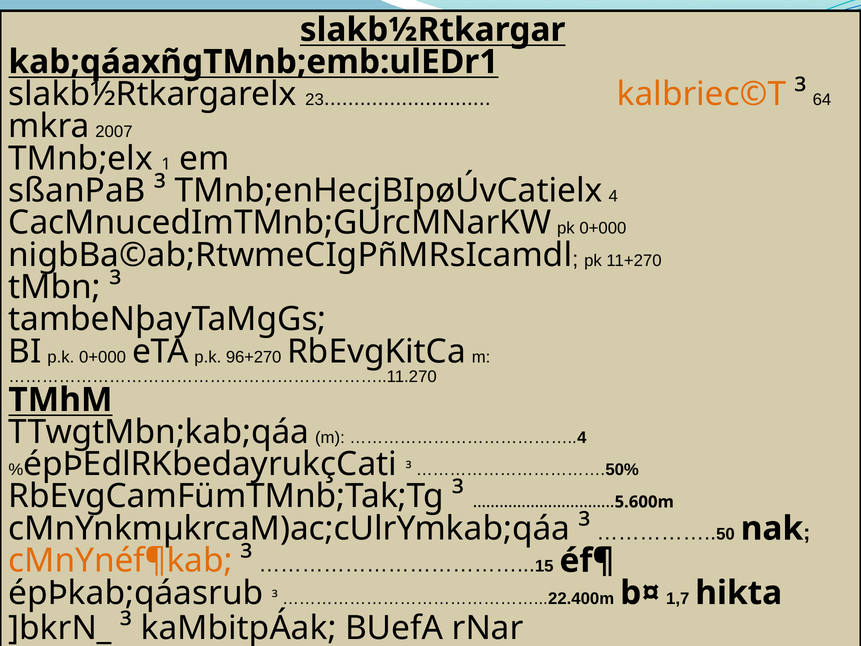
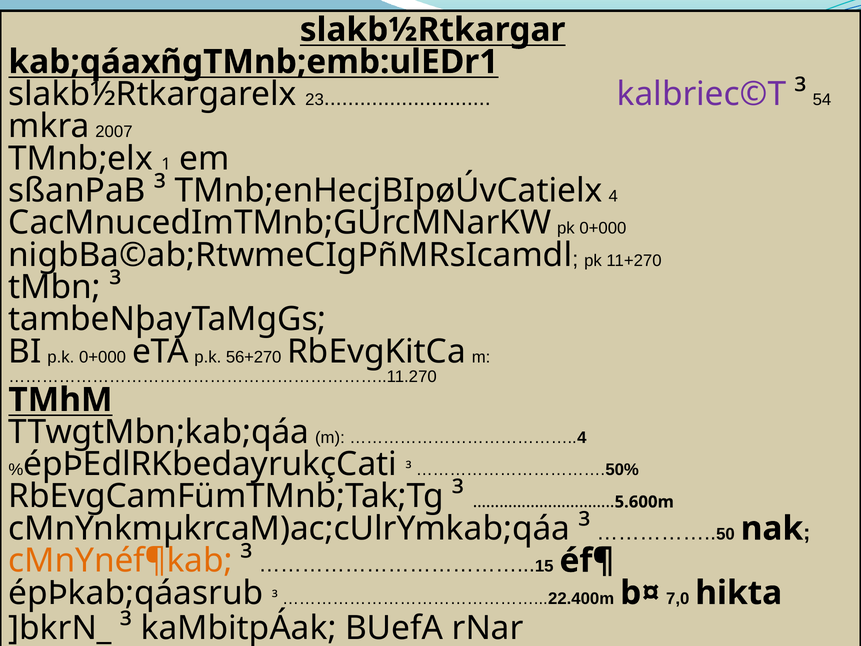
kalbriec©T colour: orange -> purple
64: 64 -> 54
96+270: 96+270 -> 56+270
1,7: 1,7 -> 7,0
